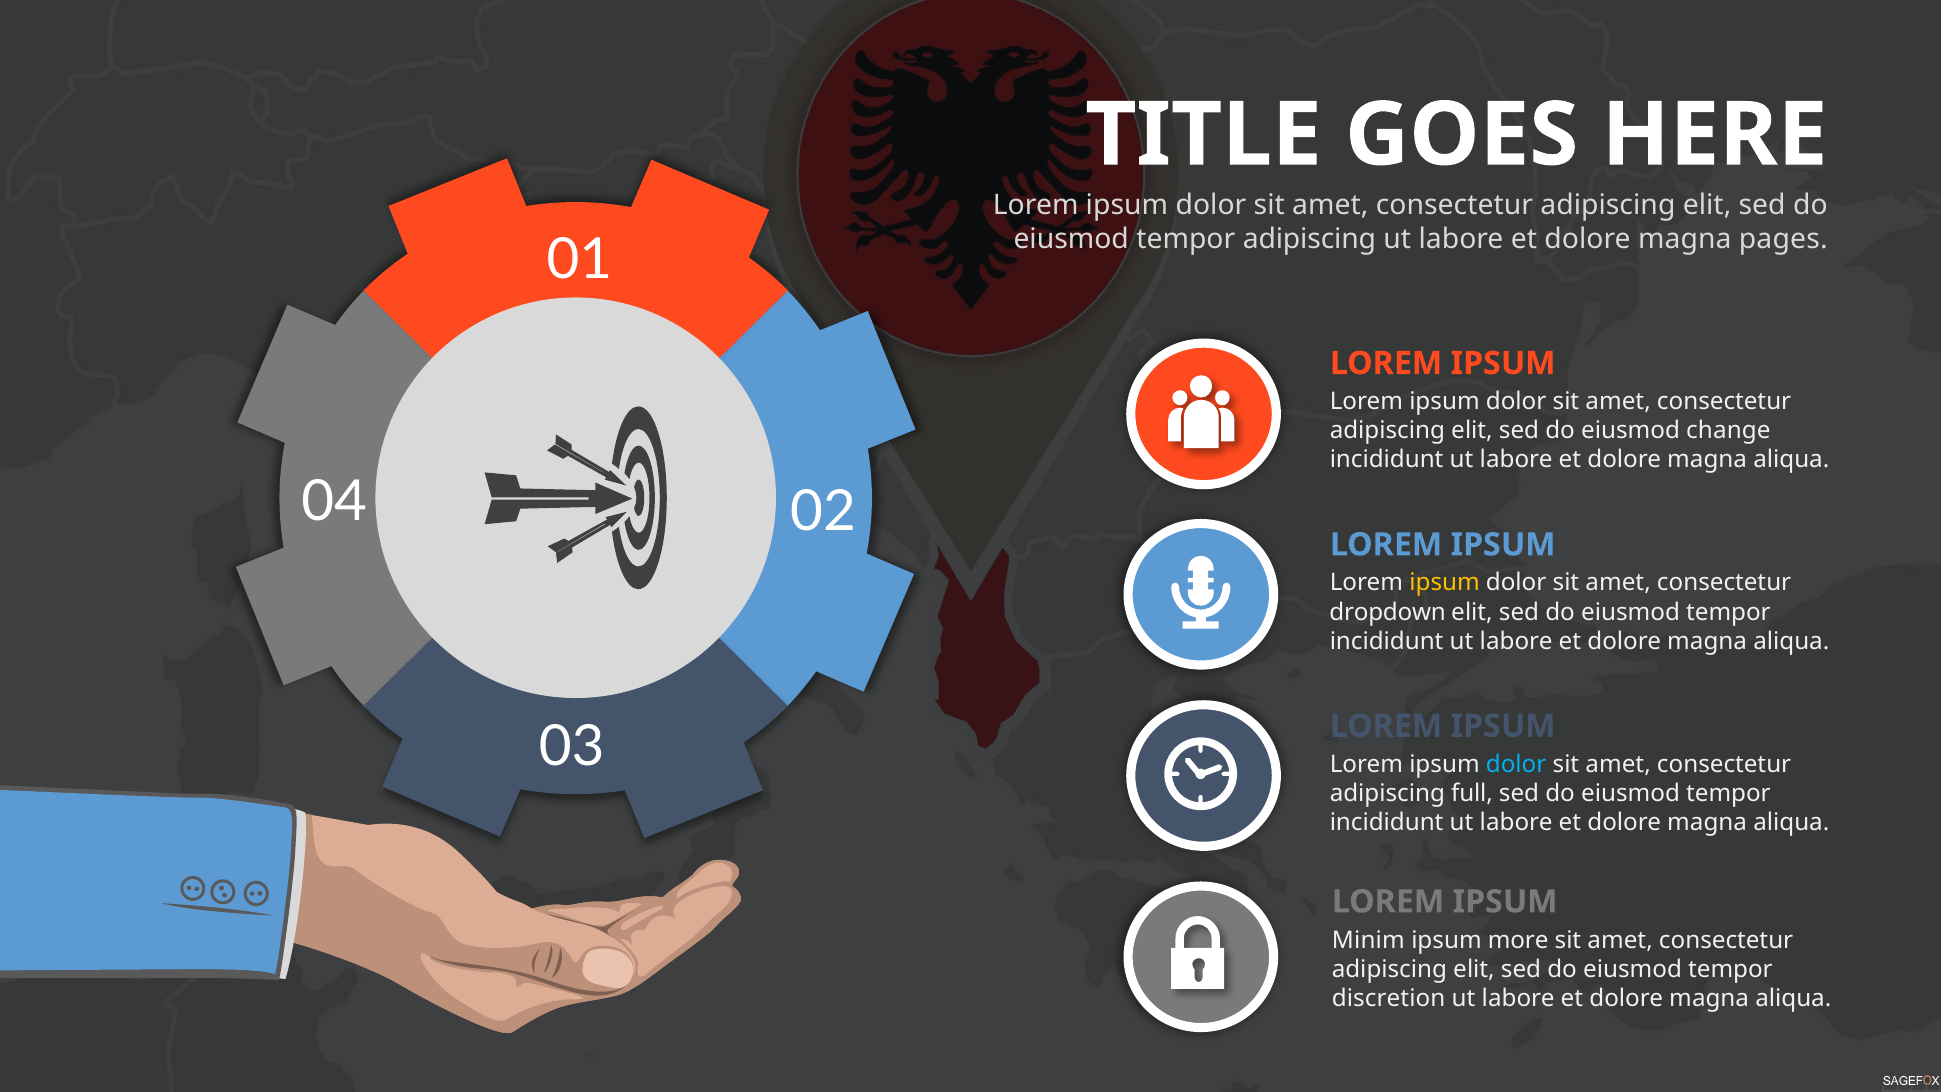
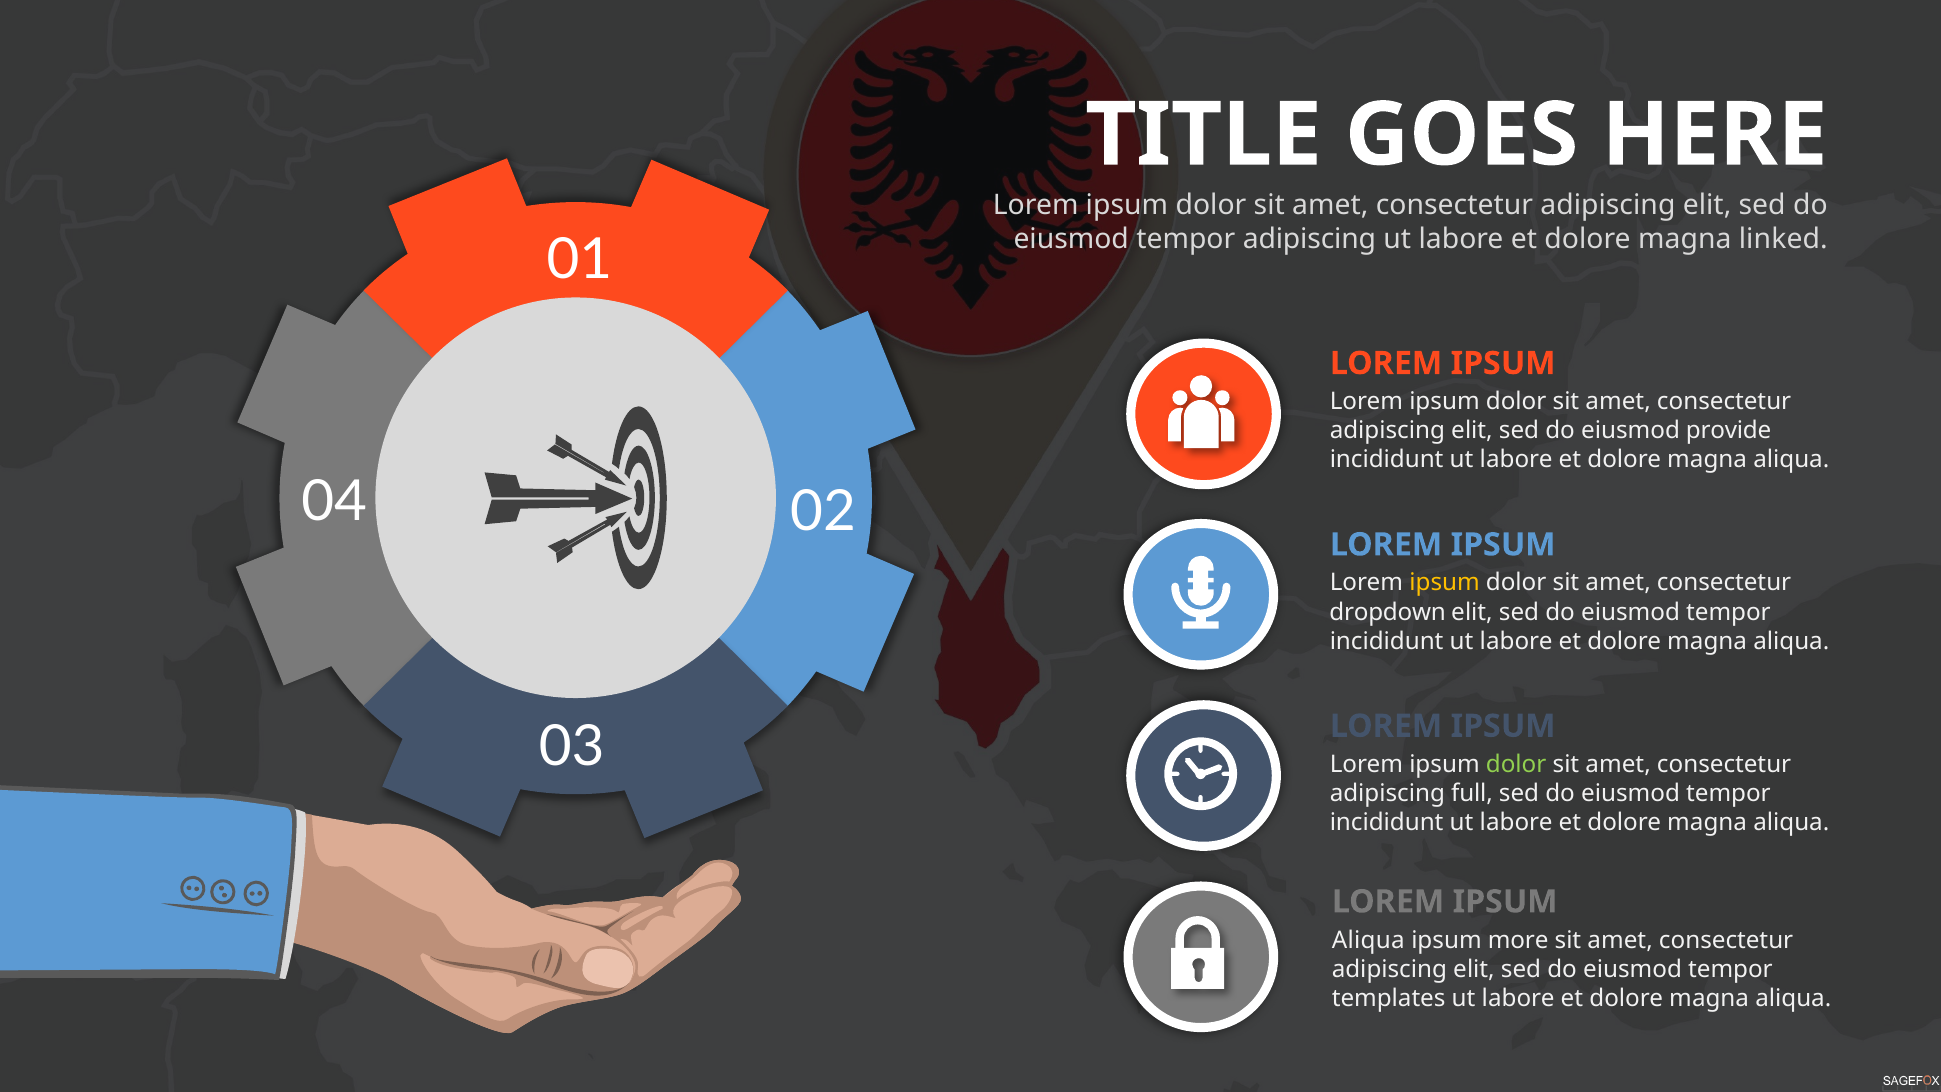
pages: pages -> linked
change: change -> provide
dolor at (1516, 764) colour: light blue -> light green
Minim at (1368, 940): Minim -> Aliqua
discretion: discretion -> templates
